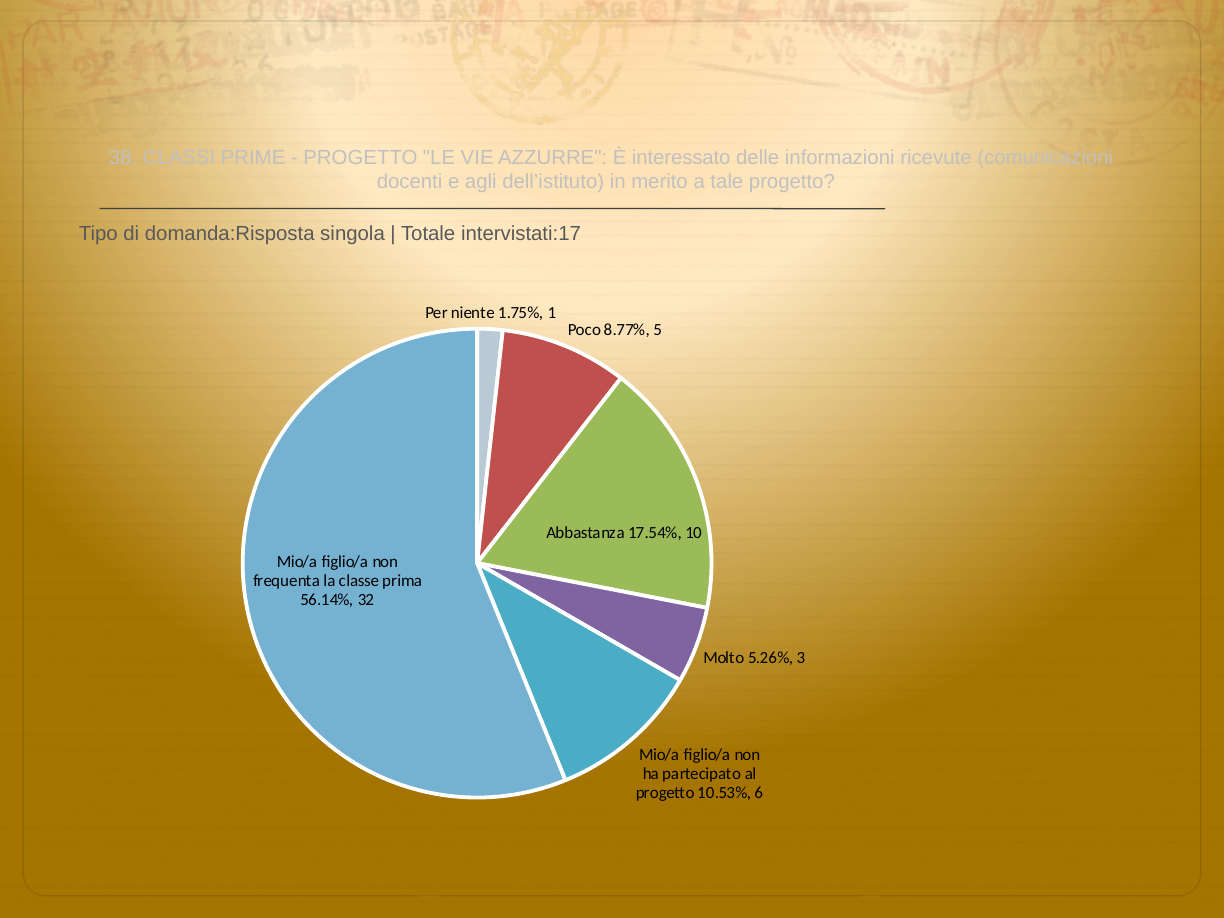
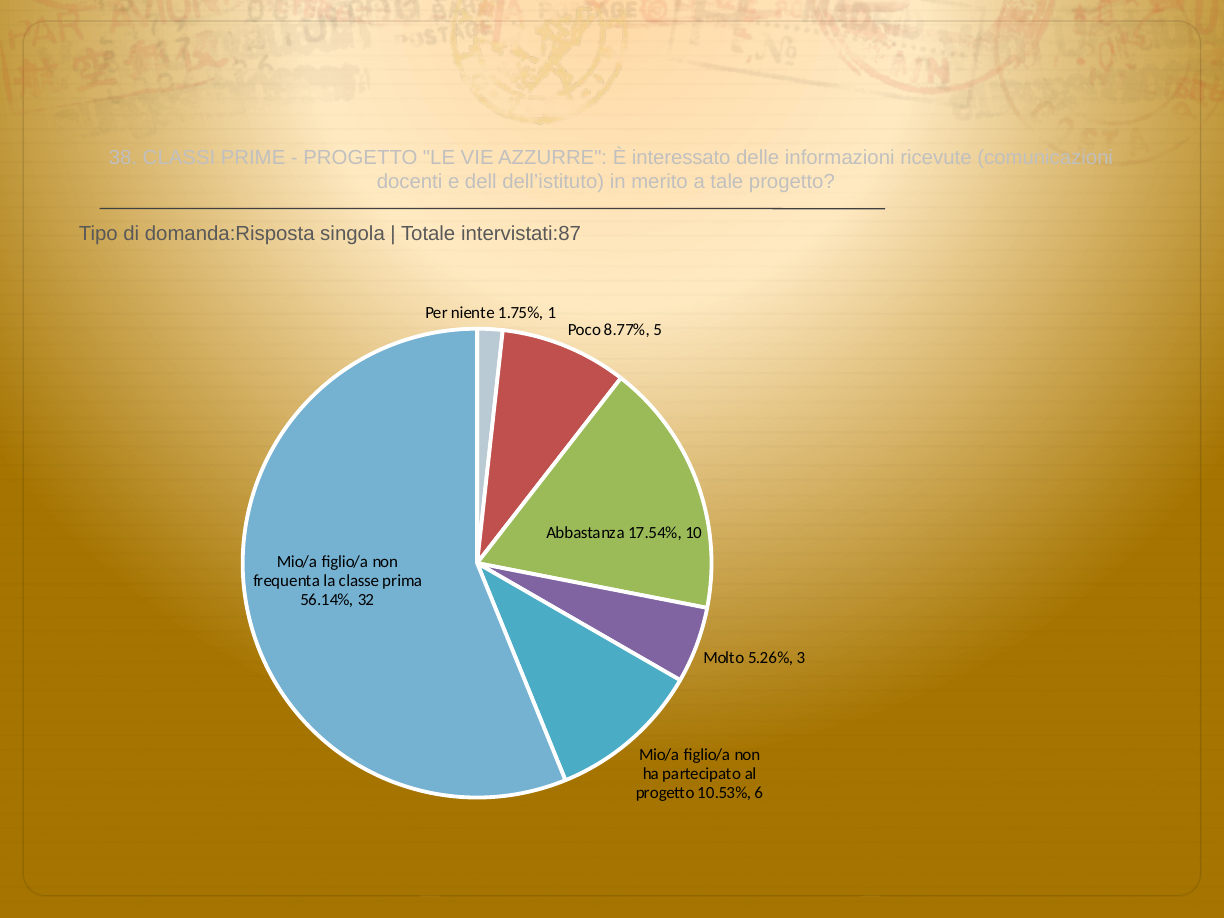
agli: agli -> dell
intervistati:17: intervistati:17 -> intervistati:87
